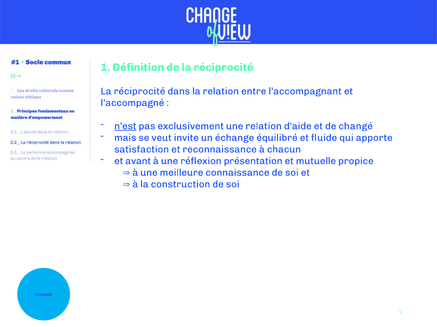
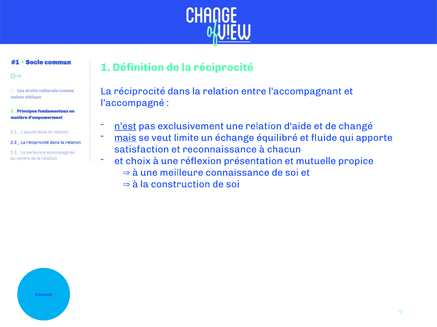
mais underline: none -> present
invite: invite -> limite
avant: avant -> choix
